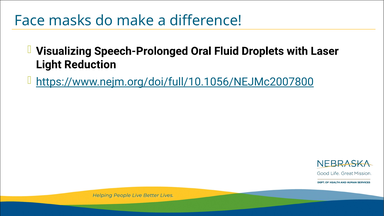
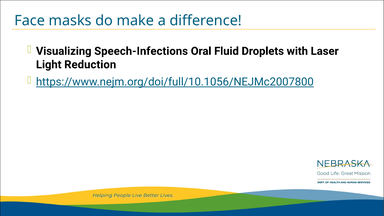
Speech-Prolonged: Speech-Prolonged -> Speech-Infections
